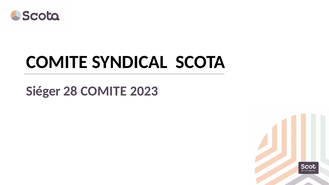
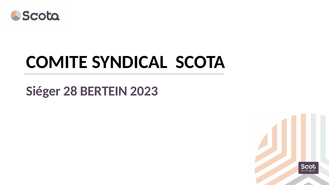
28 COMITE: COMITE -> BERTEIN
